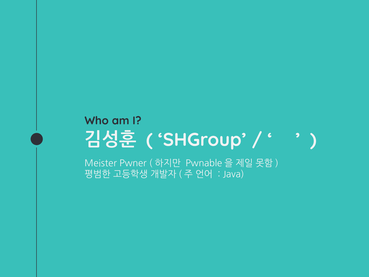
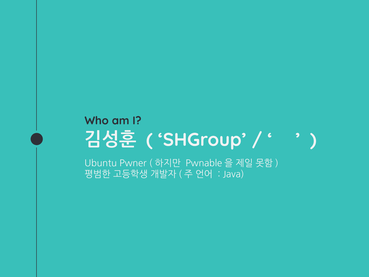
Meister: Meister -> Ubuntu
